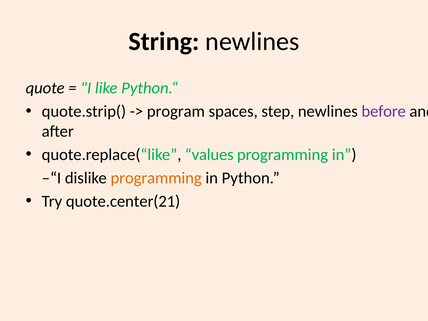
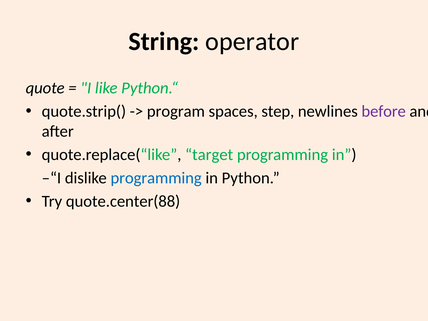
String newlines: newlines -> operator
values: values -> target
programming at (156, 178) colour: orange -> blue
quote.center(21: quote.center(21 -> quote.center(88
